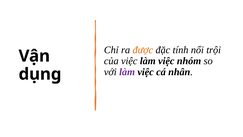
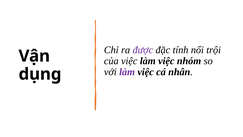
được colour: orange -> purple
